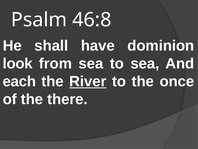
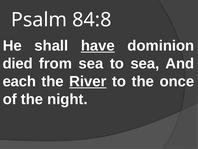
46:8: 46:8 -> 84:8
have underline: none -> present
look: look -> died
there: there -> night
